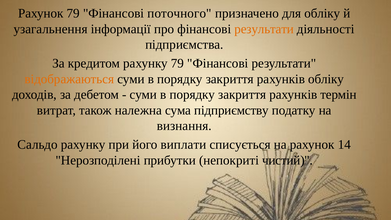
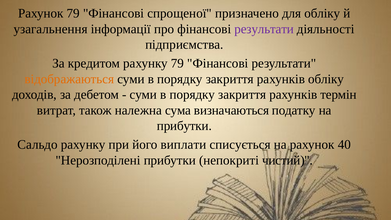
поточного: поточного -> спрощеної
результати at (264, 29) colour: orange -> purple
підприємству: підприємству -> визначаються
визнання at (184, 126): визнання -> прибутки
14: 14 -> 40
